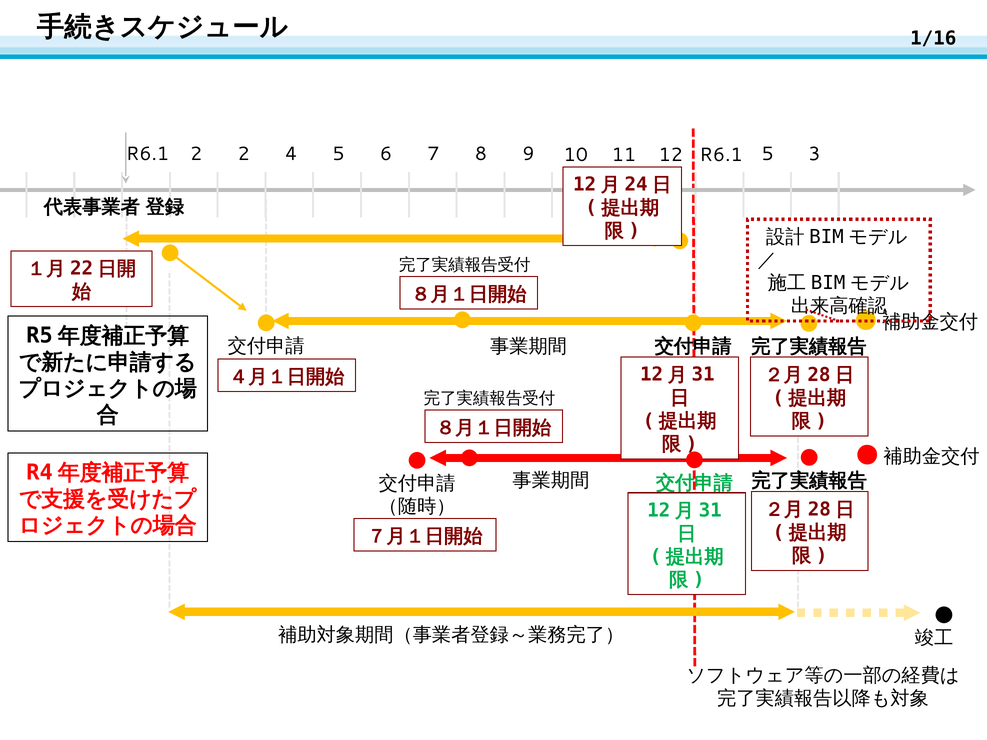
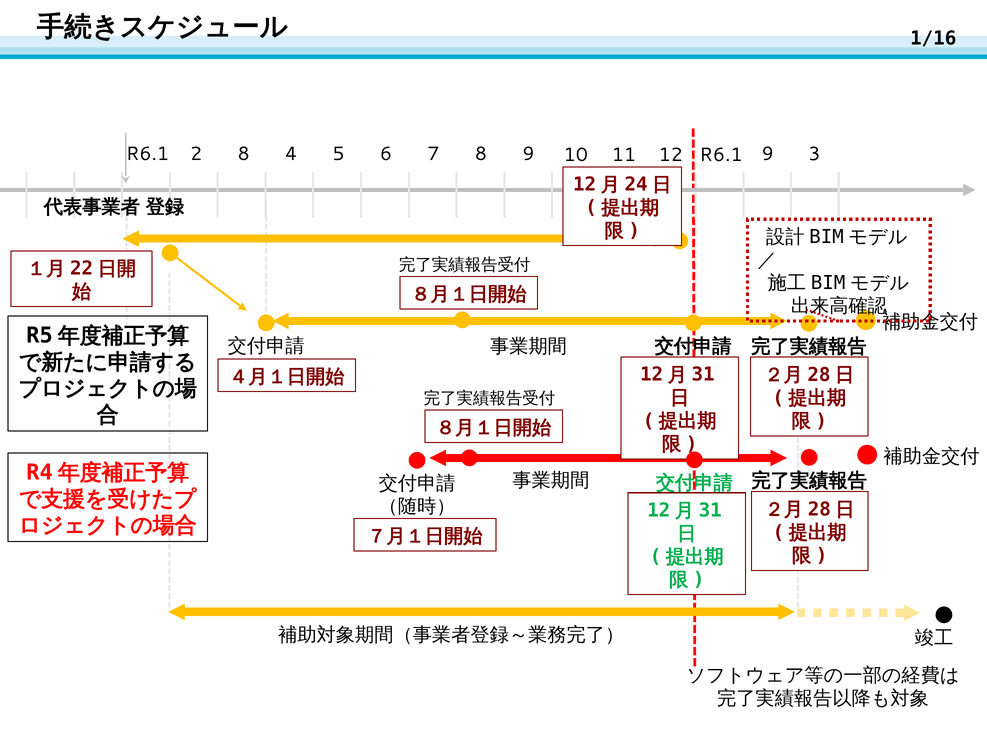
2 2: 2 -> 8
12 5: 5 -> 9
